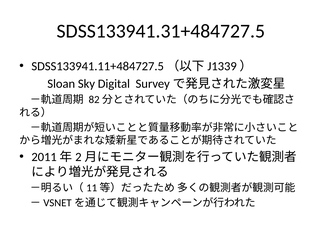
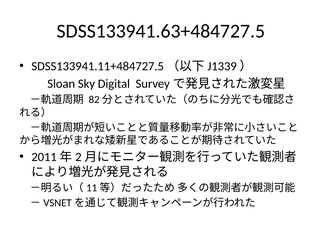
SDSS133941.31+484727.5: SDSS133941.31+484727.5 -> SDSS133941.63+484727.5
